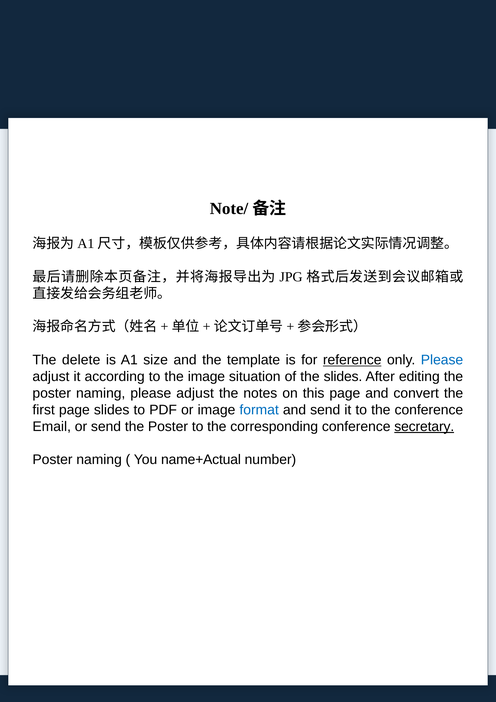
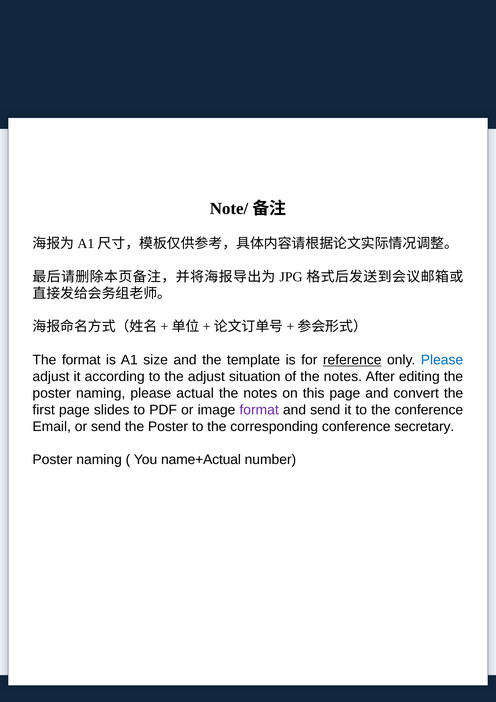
The delete: delete -> format
the image: image -> adjust
of the slides: slides -> notes
adjust at (195, 393): adjust -> actual
format at (259, 410) colour: blue -> purple
secretary underline: present -> none
